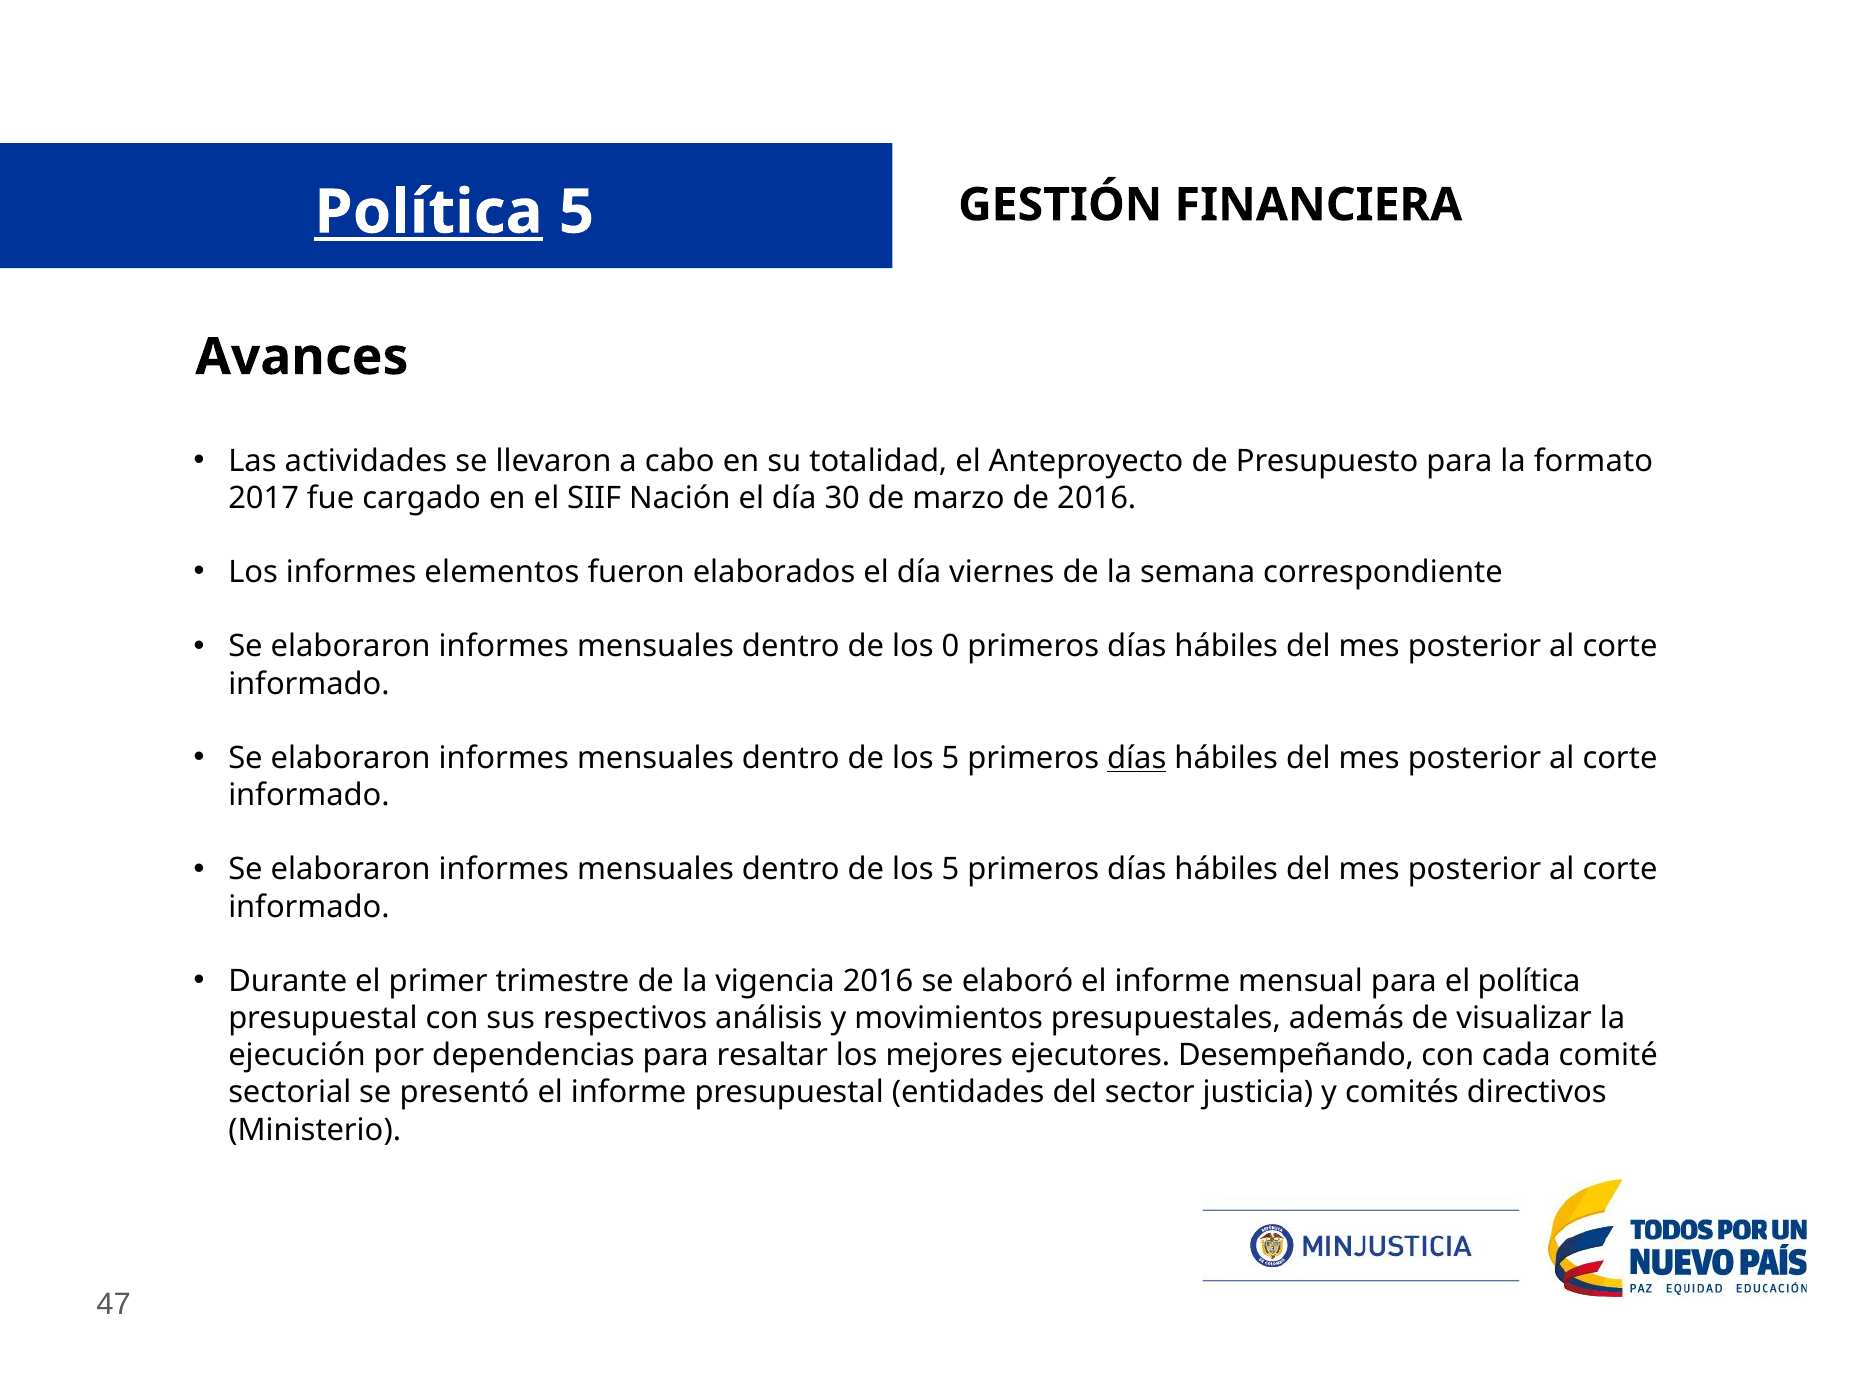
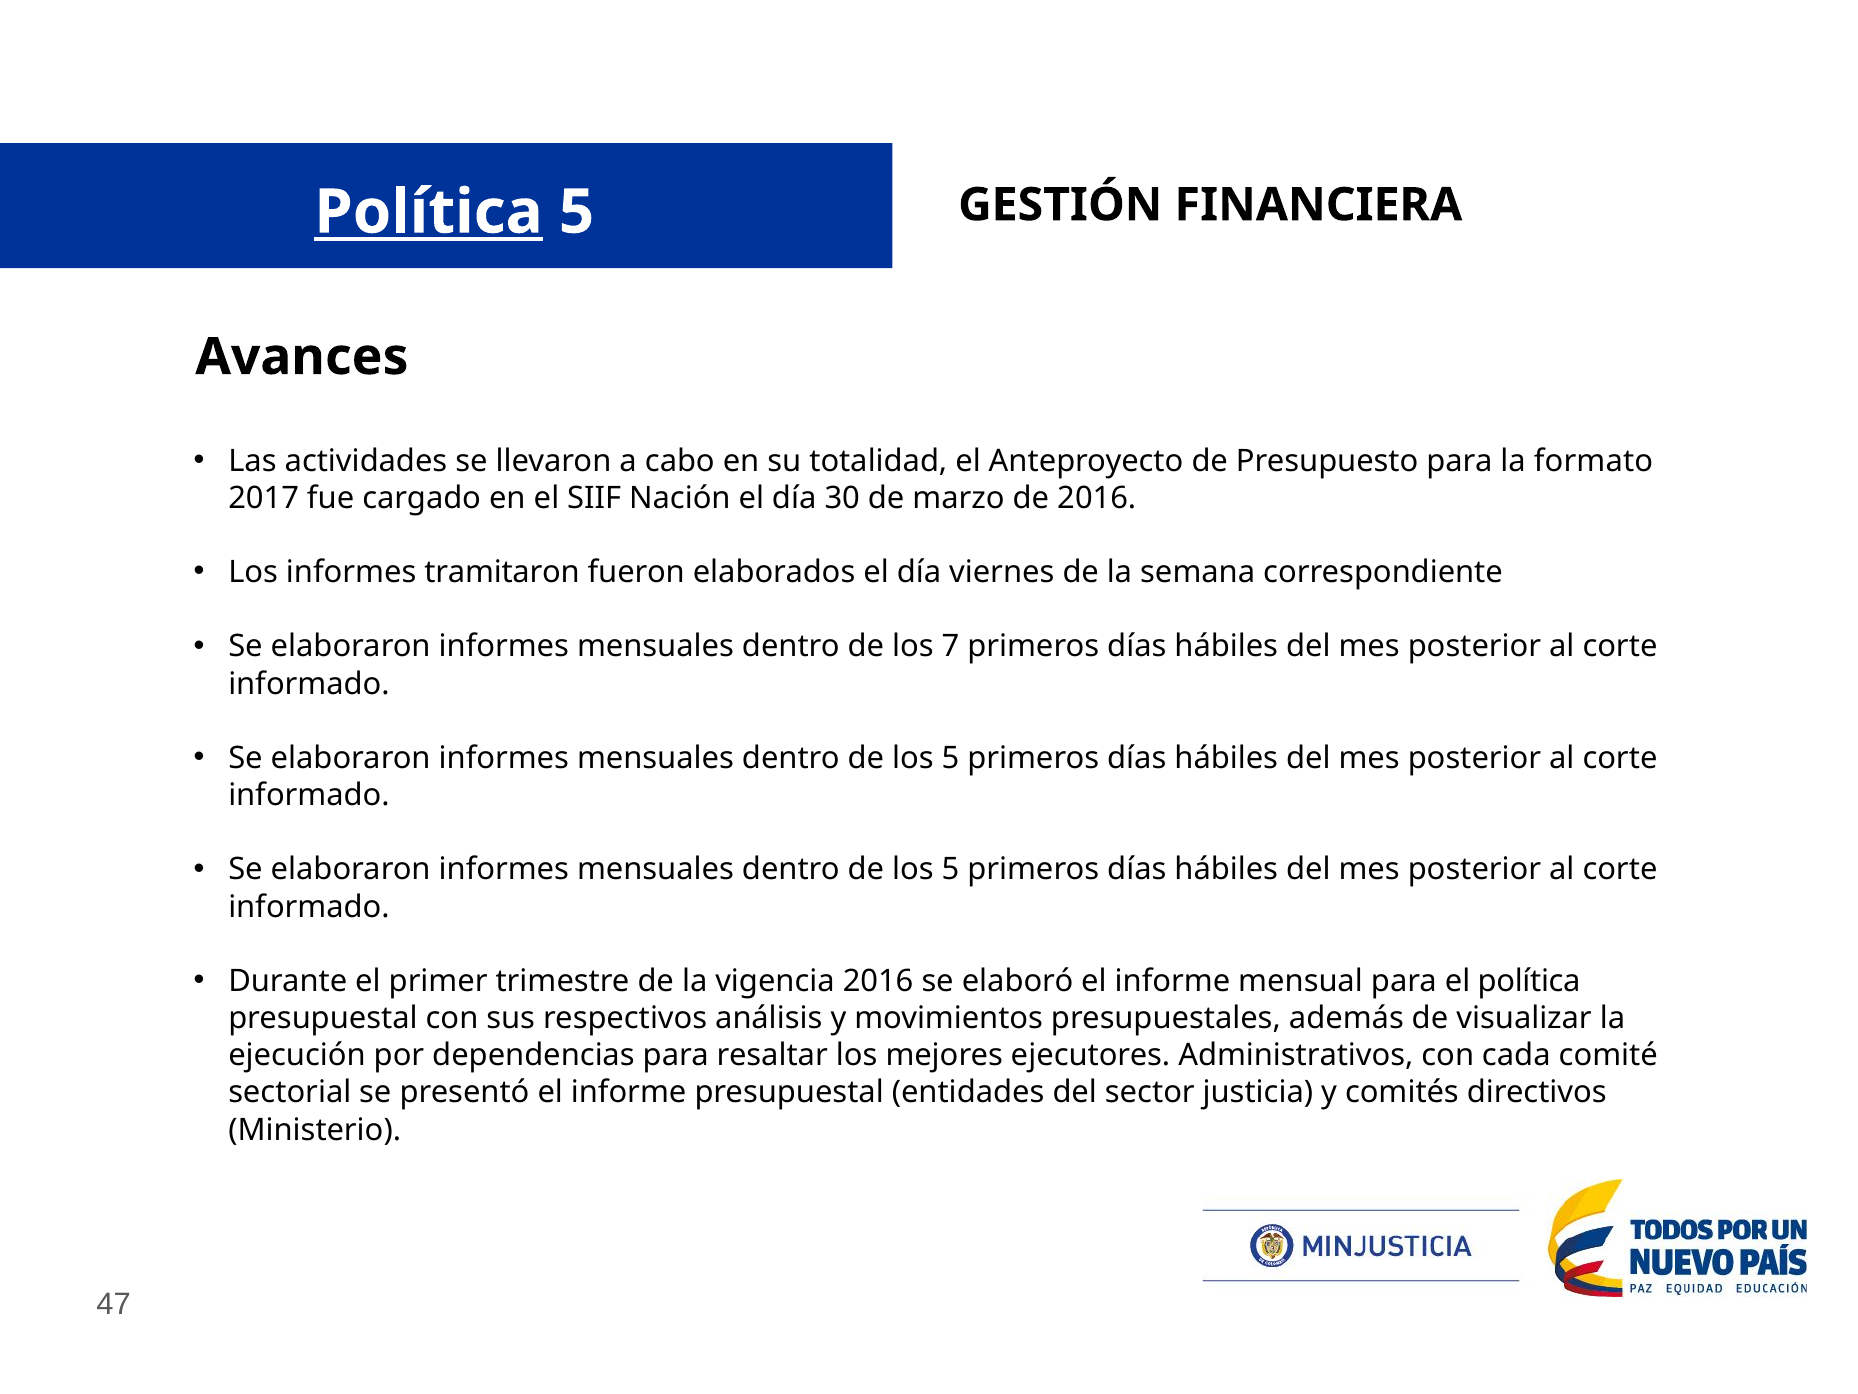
elementos: elementos -> tramitaron
0: 0 -> 7
días at (1137, 758) underline: present -> none
Desempeñando: Desempeñando -> Administrativos
